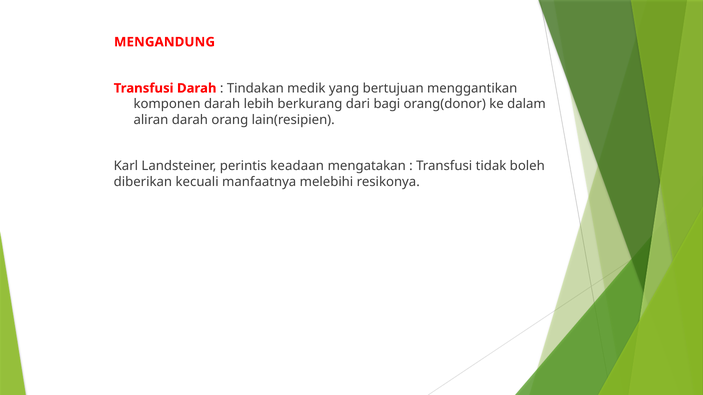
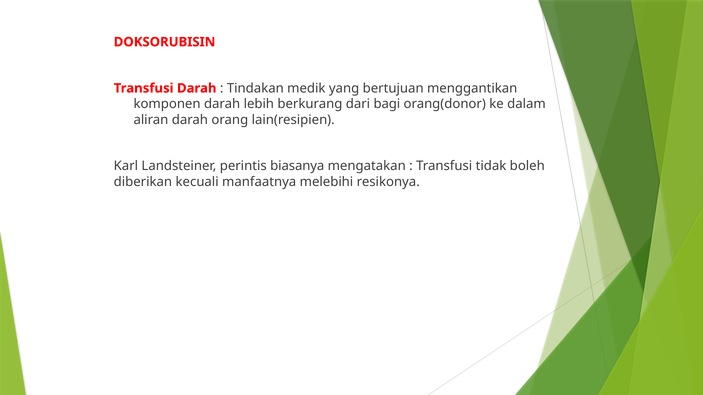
MENGANDUNG: MENGANDUNG -> DOKSORUBISIN
keadaan: keadaan -> biasanya
